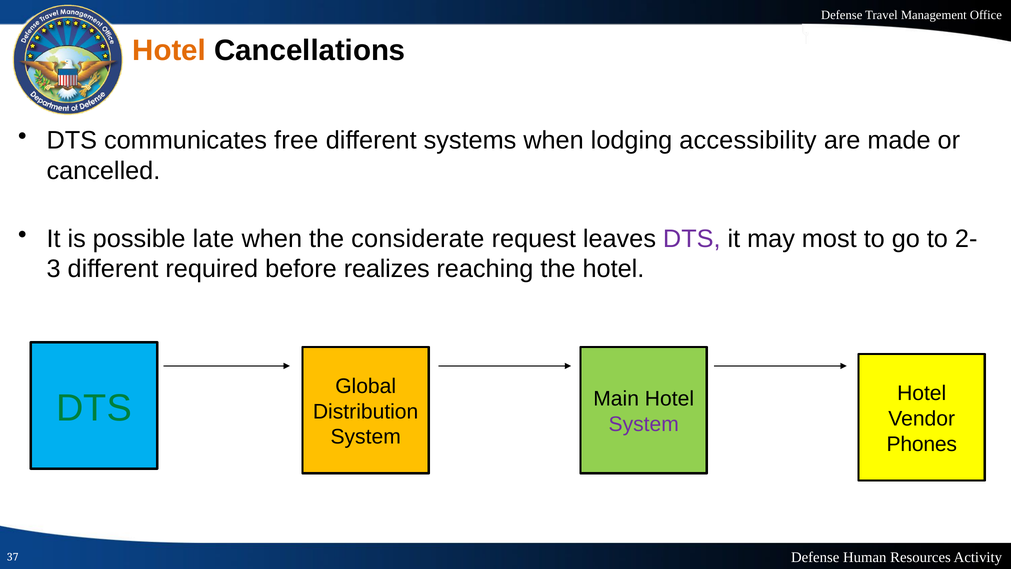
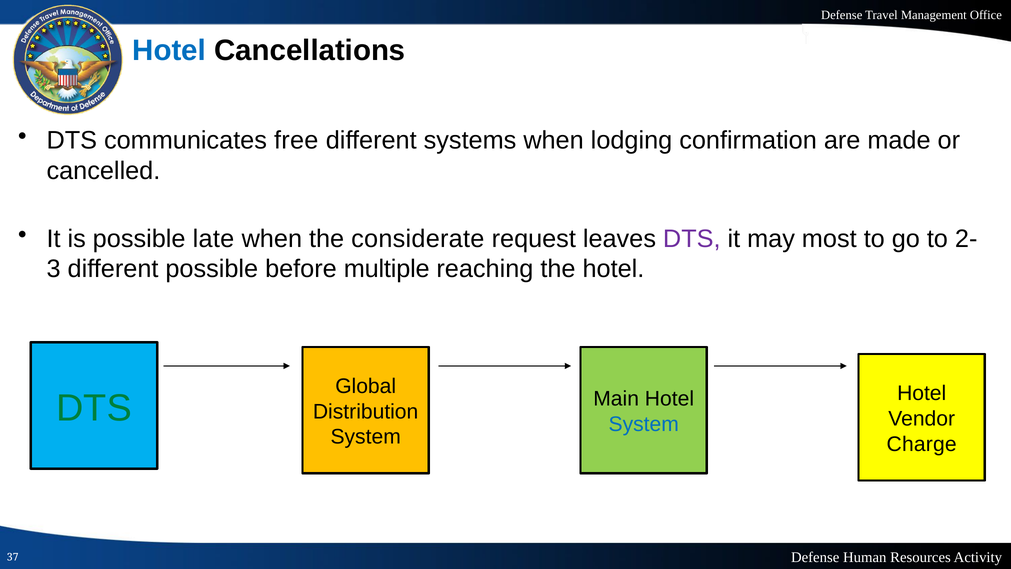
Hotel at (169, 51) colour: orange -> blue
accessibility: accessibility -> confirmation
different required: required -> possible
realizes: realizes -> multiple
System at (644, 424) colour: purple -> blue
Phones: Phones -> Charge
